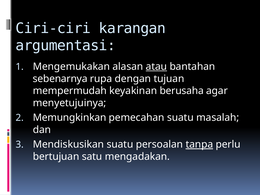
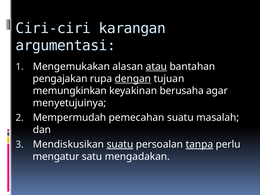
sebenarnya: sebenarnya -> pengajakan
dengan underline: none -> present
mempermudah: mempermudah -> memungkinkan
Memungkinkan: Memungkinkan -> Mempermudah
suatu at (120, 144) underline: none -> present
bertujuan: bertujuan -> mengatur
